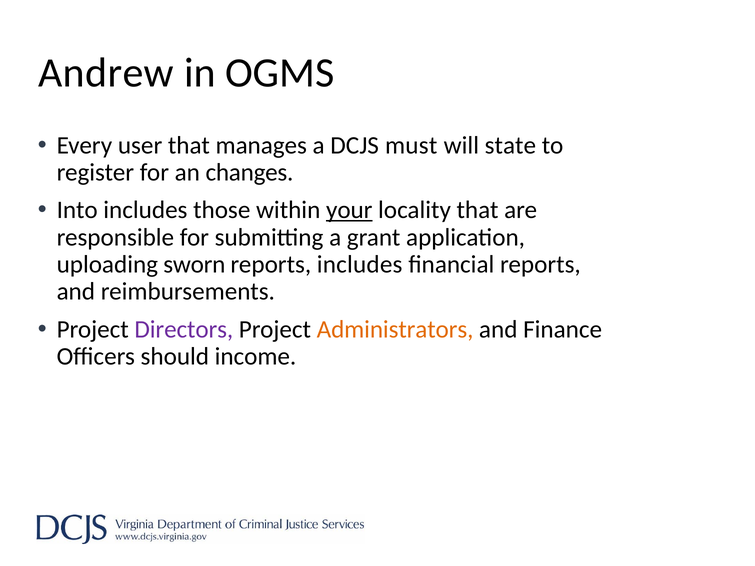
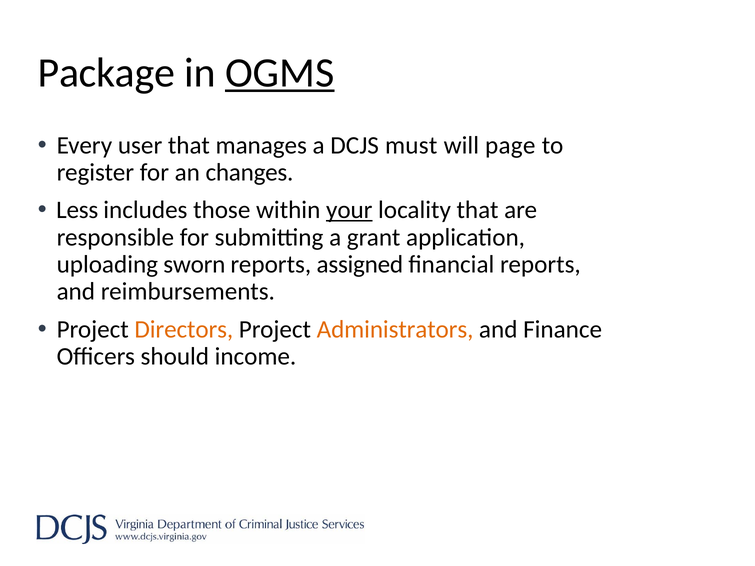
Andrew: Andrew -> Package
OGMS underline: none -> present
state: state -> page
Into: Into -> Less
reports includes: includes -> assigned
Directors colour: purple -> orange
